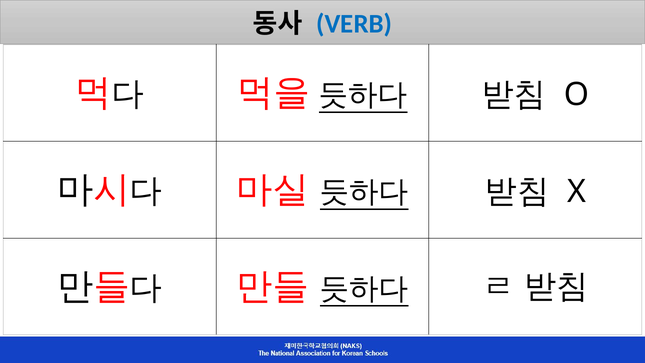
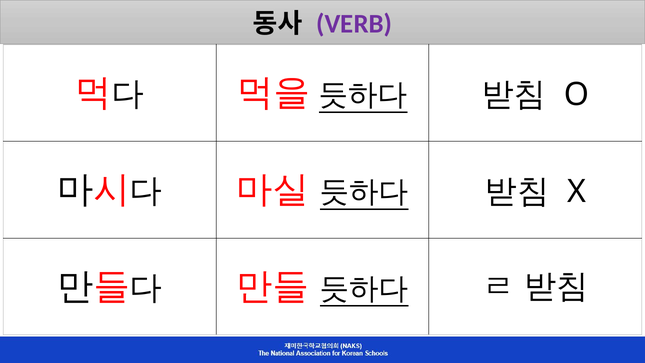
VERB colour: blue -> purple
